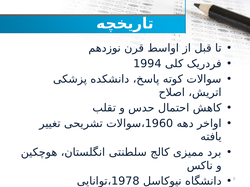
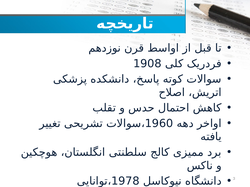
1994: 1994 -> 1908
